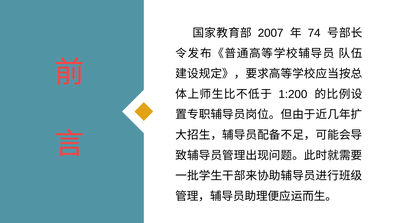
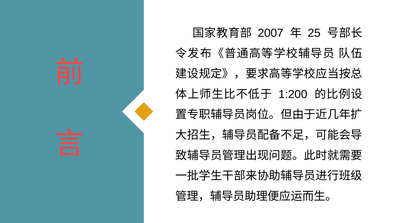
74: 74 -> 25
